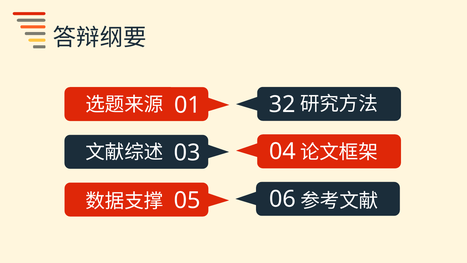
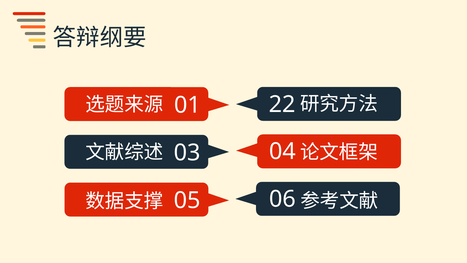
32: 32 -> 22
